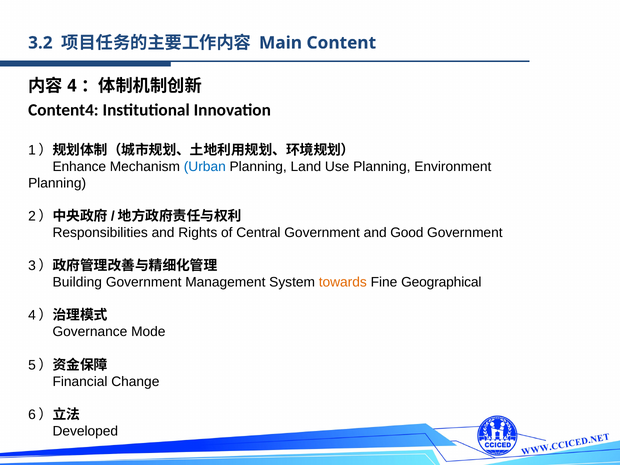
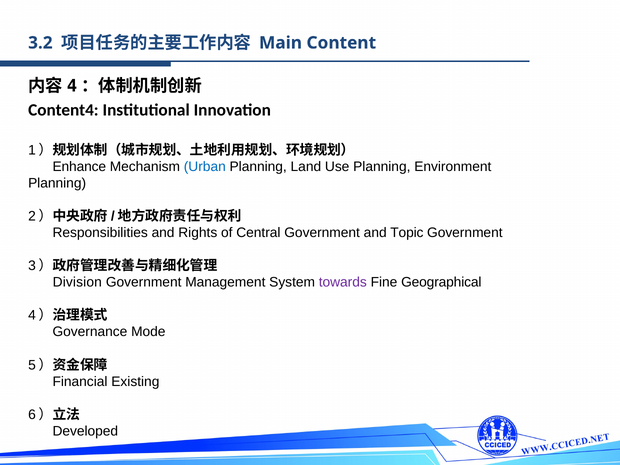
Good: Good -> Topic
Building: Building -> Division
towards colour: orange -> purple
Change: Change -> Existing
